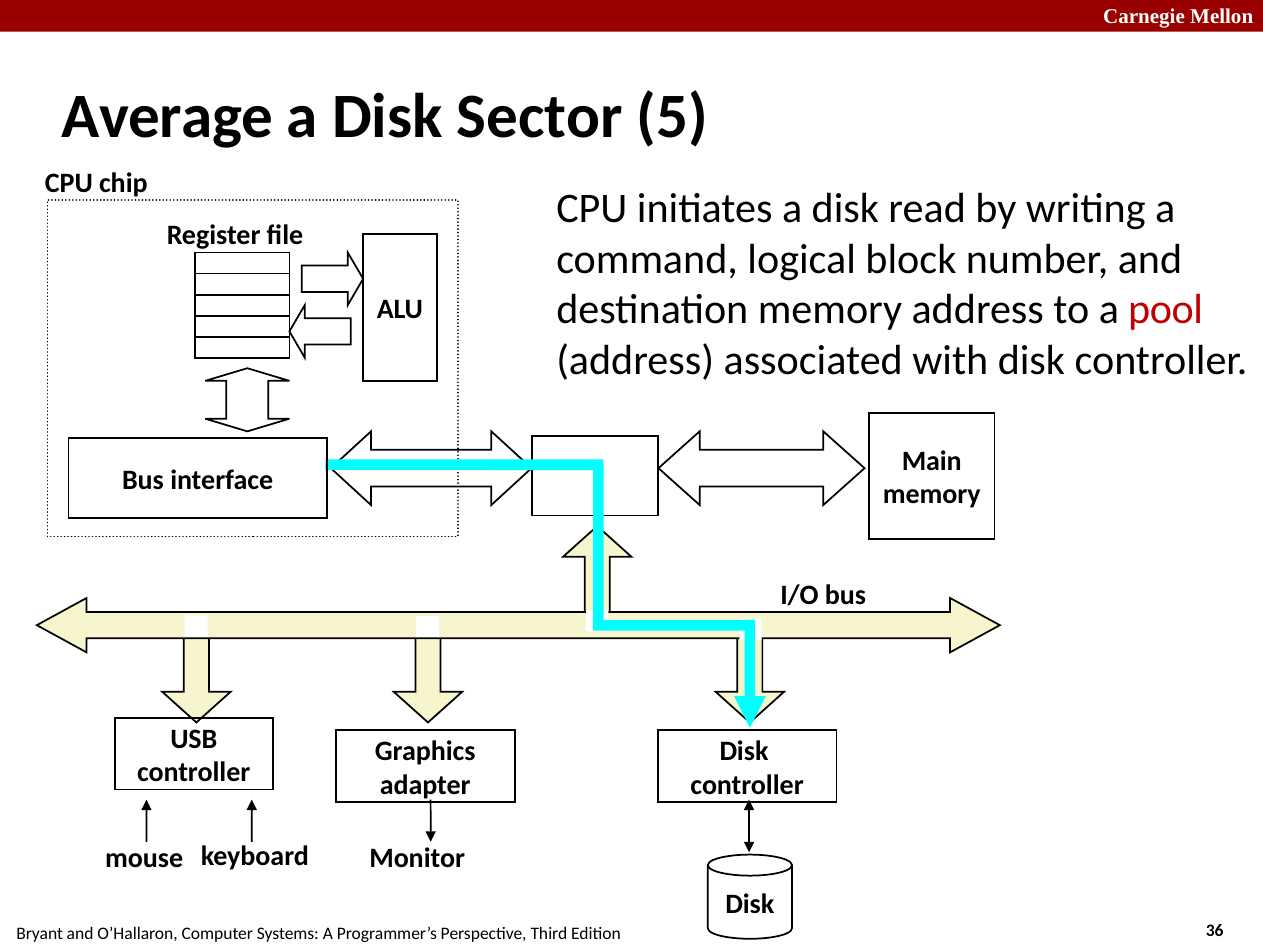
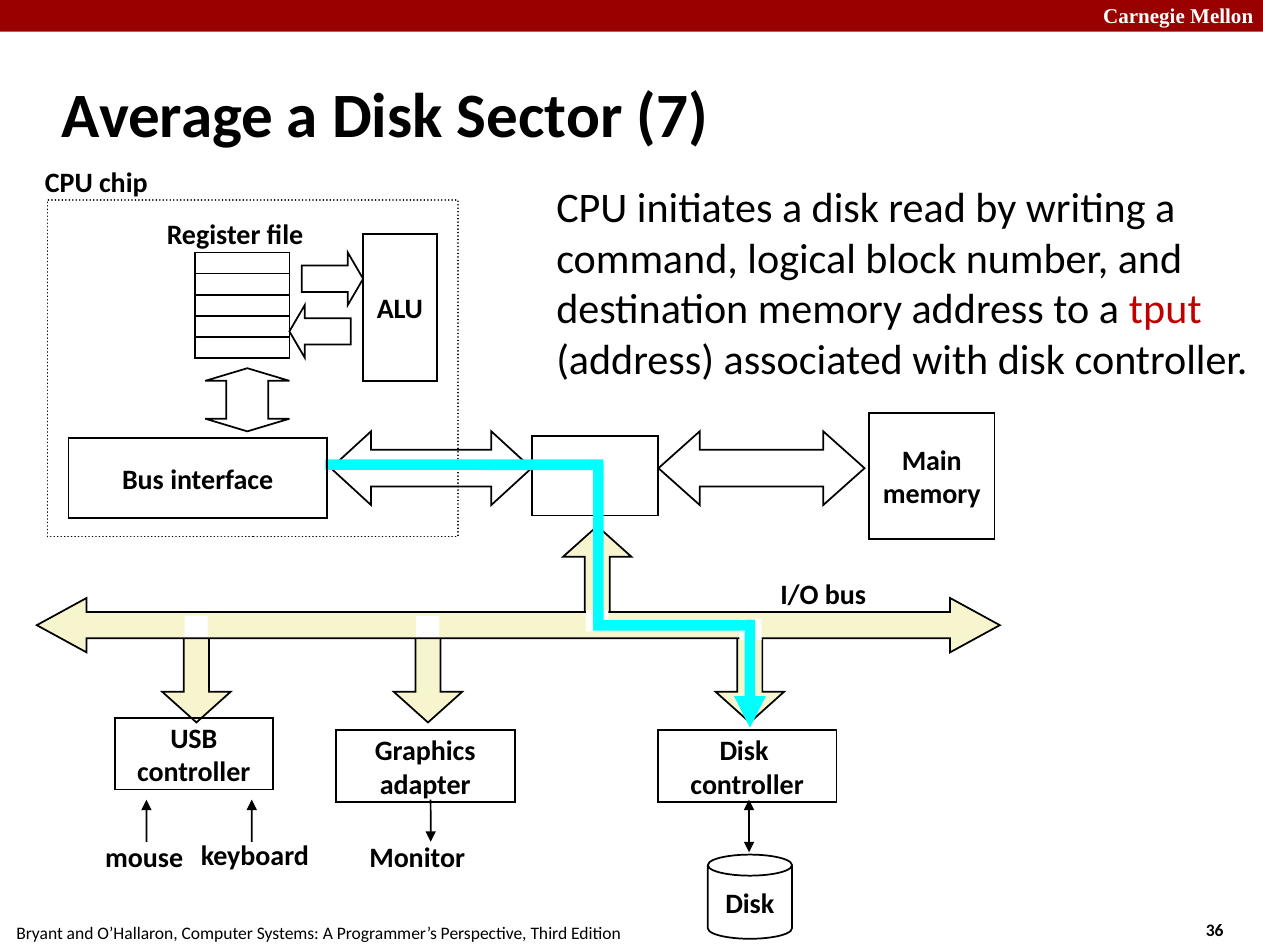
5: 5 -> 7
pool: pool -> tput
